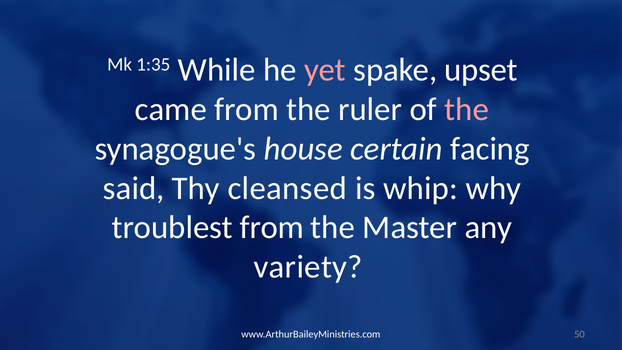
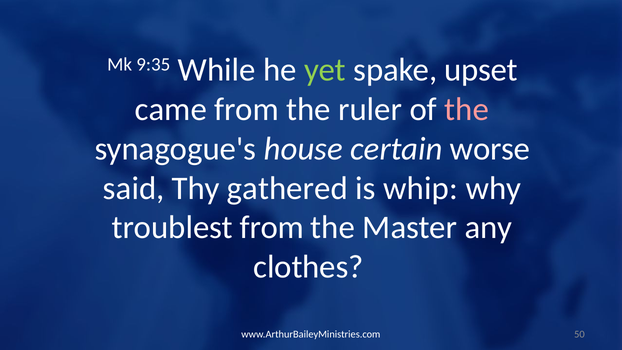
1:35: 1:35 -> 9:35
yet colour: pink -> light green
facing: facing -> worse
cleansed: cleansed -> gathered
variety: variety -> clothes
